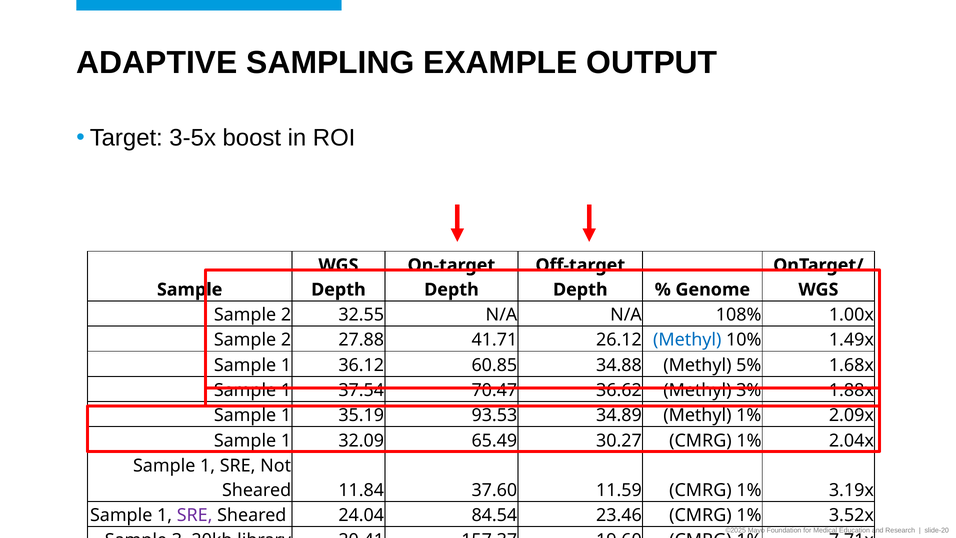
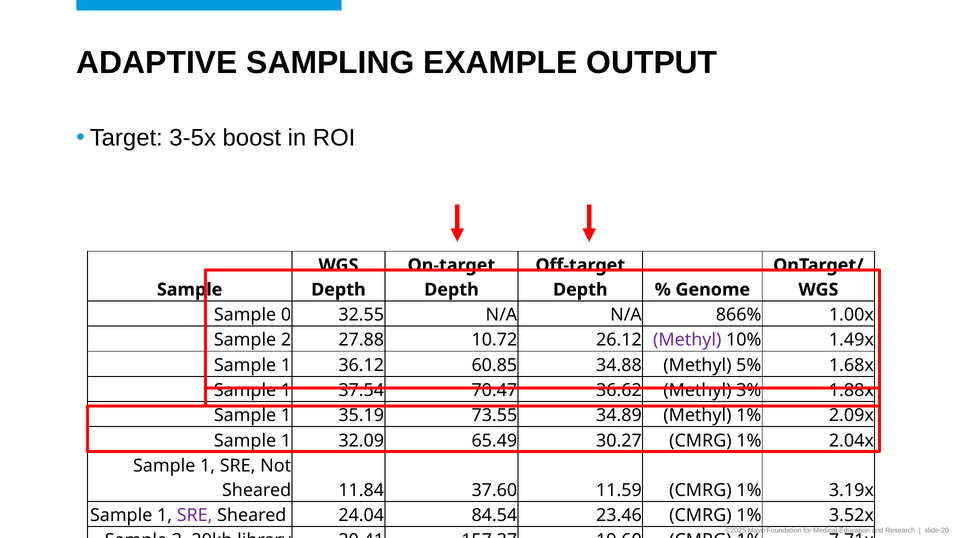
2 at (286, 315): 2 -> 0
108%: 108% -> 866%
41.71: 41.71 -> 10.72
Methyl at (687, 340) colour: blue -> purple
93.53: 93.53 -> 73.55
